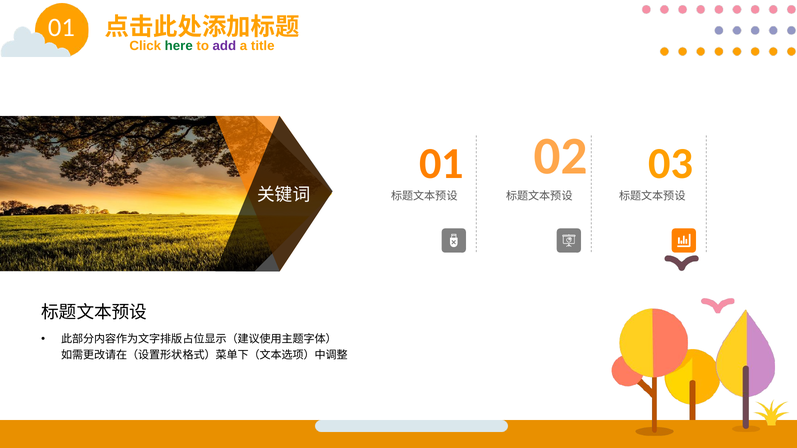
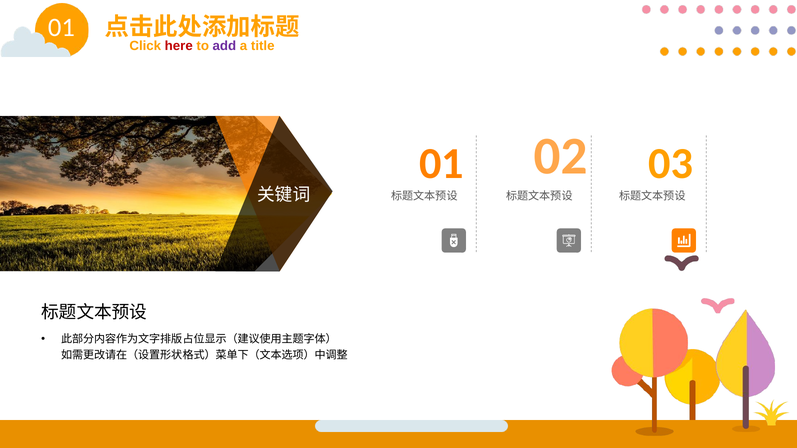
here colour: green -> red
